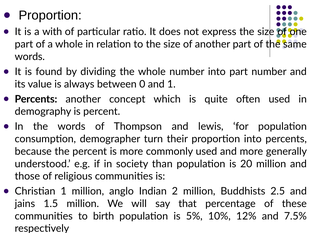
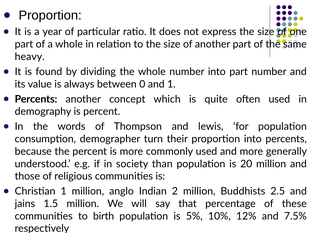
with: with -> year
words at (30, 57): words -> heavy
